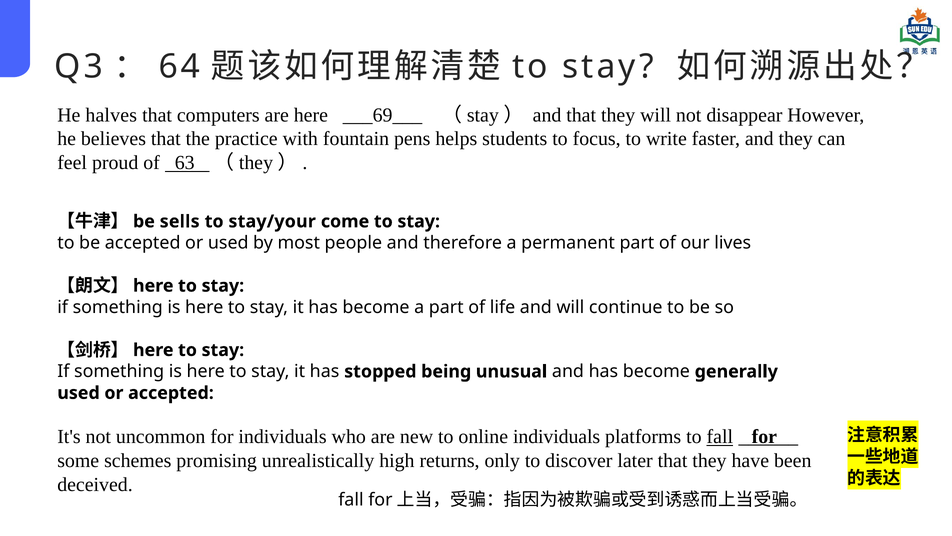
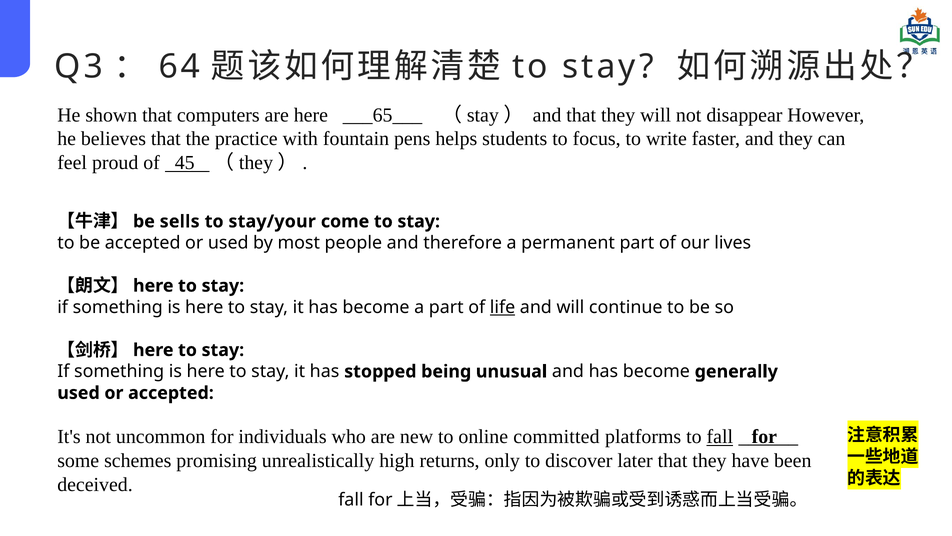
halves: halves -> shown
___69___: ___69___ -> ___65___
63: 63 -> 45
life underline: none -> present
online individuals: individuals -> committed
